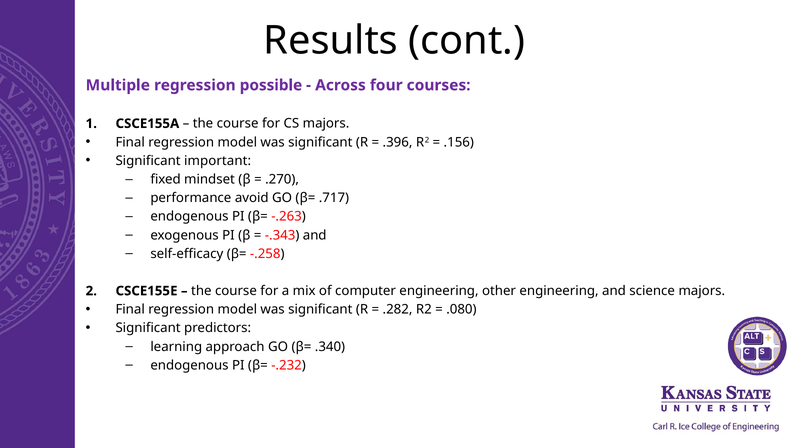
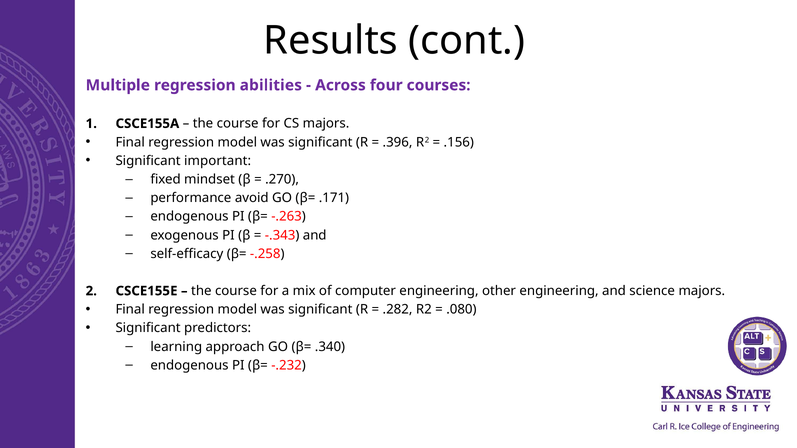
possible: possible -> abilities
.717: .717 -> .171
